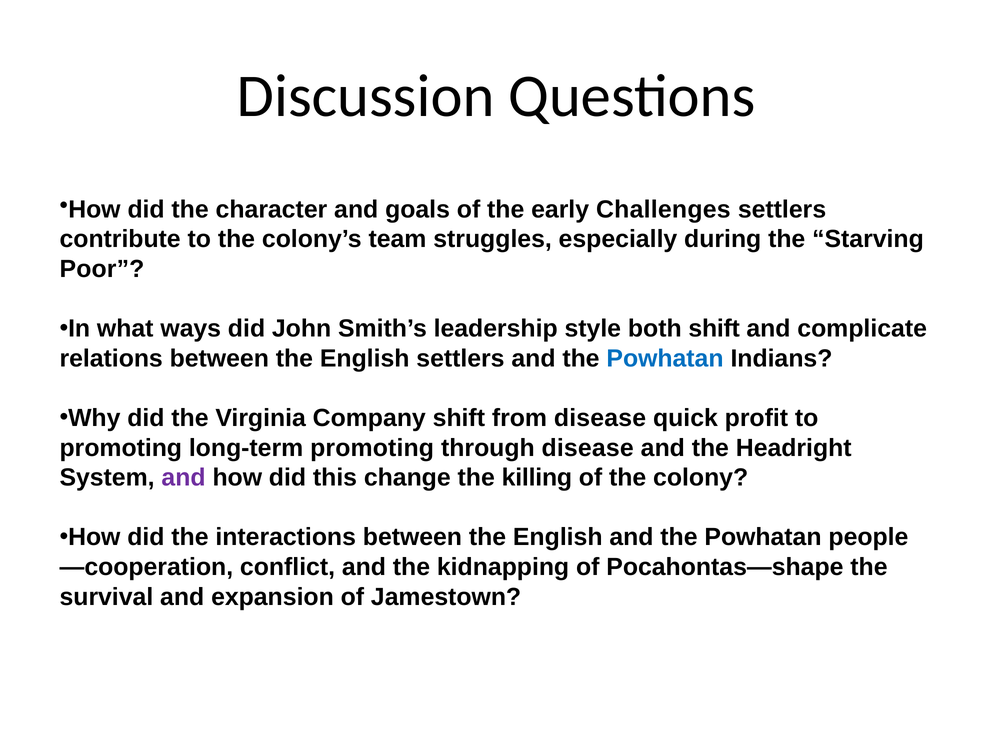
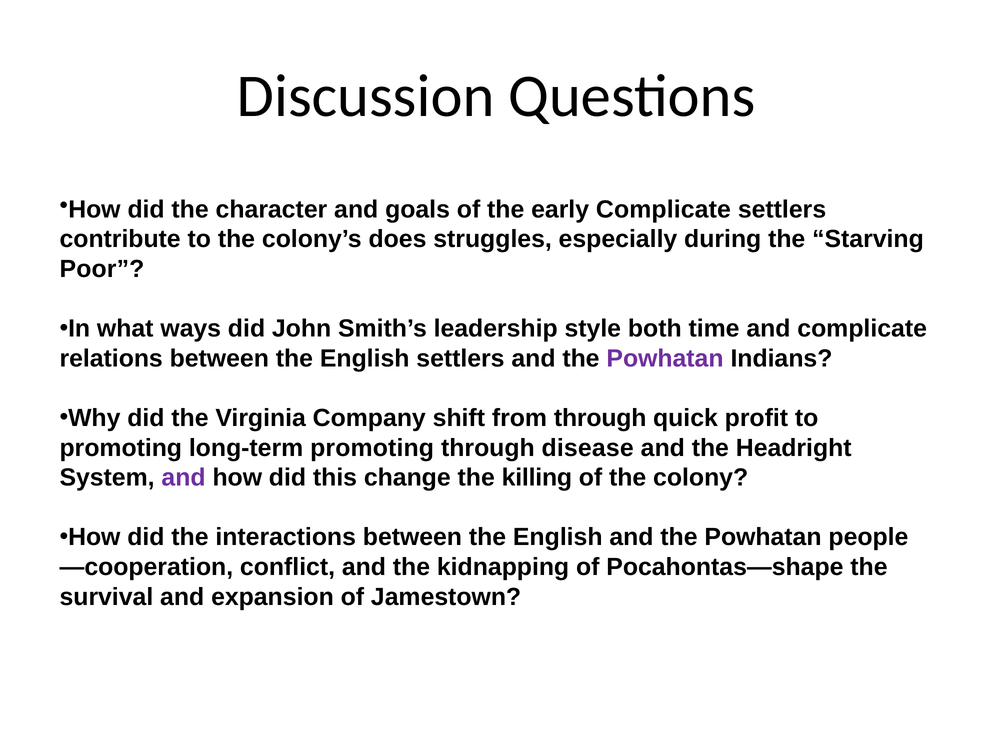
early Challenges: Challenges -> Complicate
team: team -> does
both shift: shift -> time
Powhatan at (665, 358) colour: blue -> purple
from disease: disease -> through
